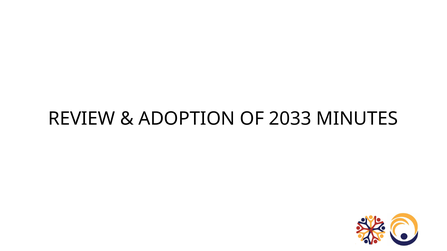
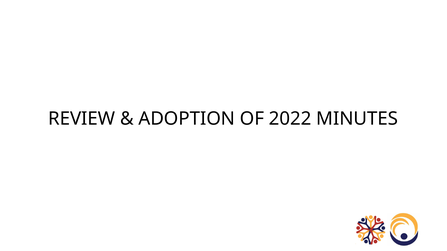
2033: 2033 -> 2022
